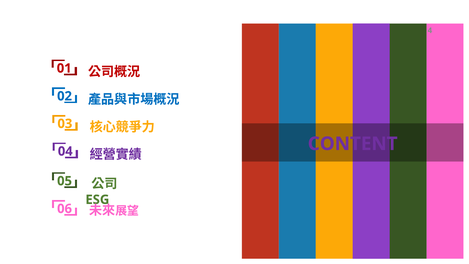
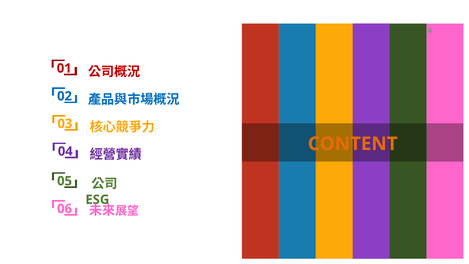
CONTENT colour: purple -> orange
